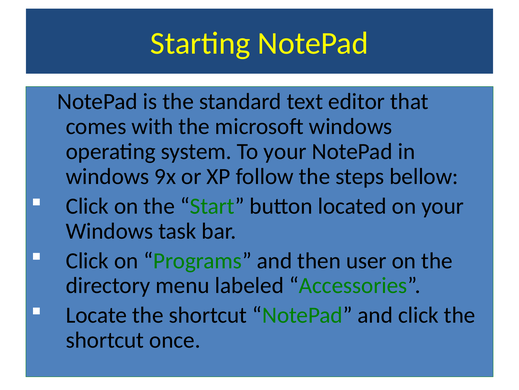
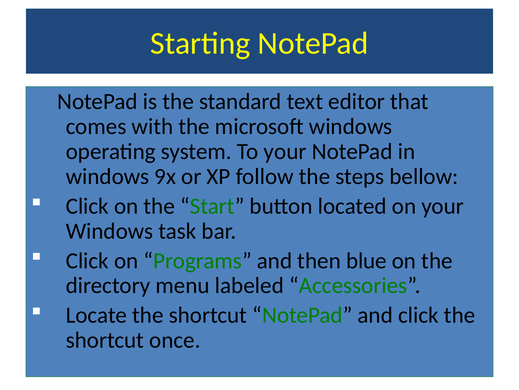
user: user -> blue
